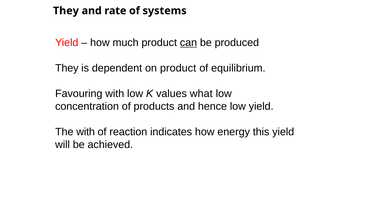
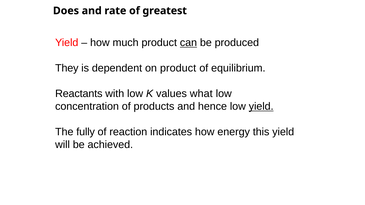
They at (66, 11): They -> Does
systems: systems -> greatest
Favouring: Favouring -> Reactants
yield at (261, 107) underline: none -> present
The with: with -> fully
